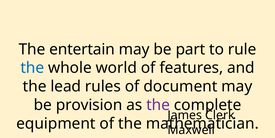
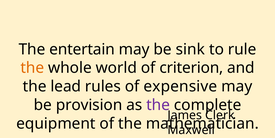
part: part -> sink
the at (32, 68) colour: blue -> orange
features: features -> criterion
document: document -> expensive
